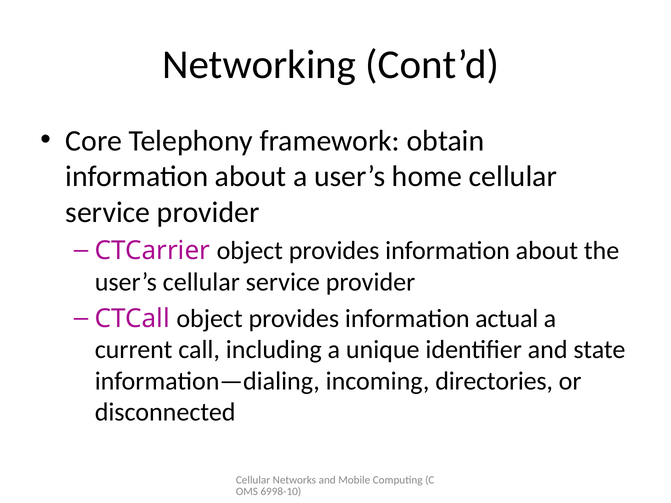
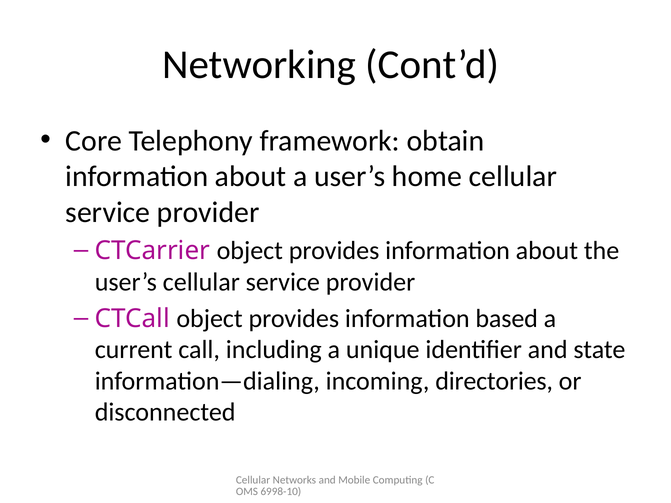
actual: actual -> based
